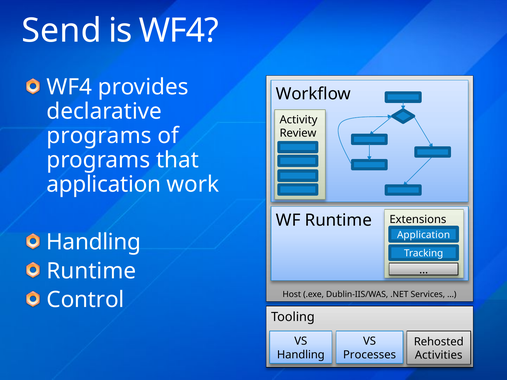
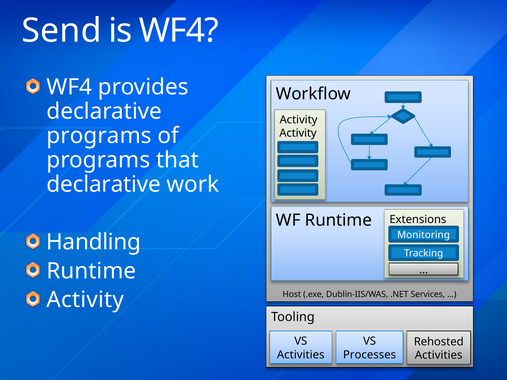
Review at (298, 133): Review -> Activity
application at (104, 185): application -> declarative
Application at (424, 235): Application -> Monitoring
Control at (85, 300): Control -> Activity
Handling at (301, 355): Handling -> Activities
